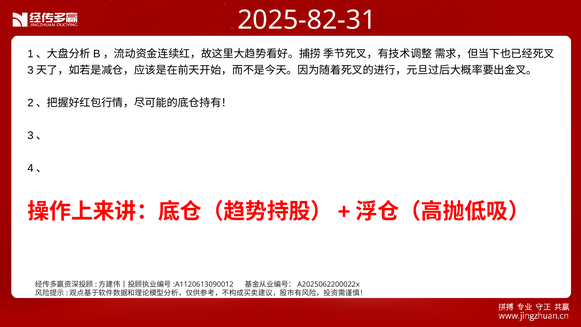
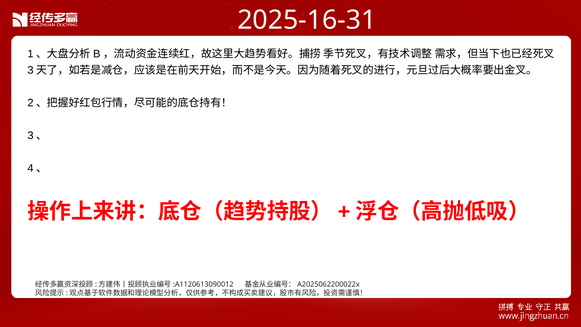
2025-82-31: 2025-82-31 -> 2025-16-31
